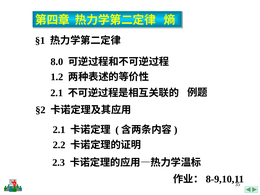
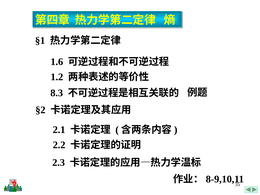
8.0: 8.0 -> 1.6
2.1 at (57, 93): 2.1 -> 8.3
